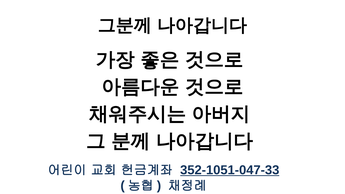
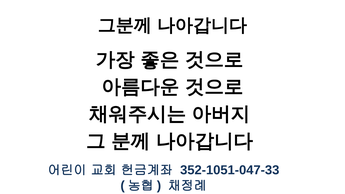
352-1051-047-33 underline: present -> none
